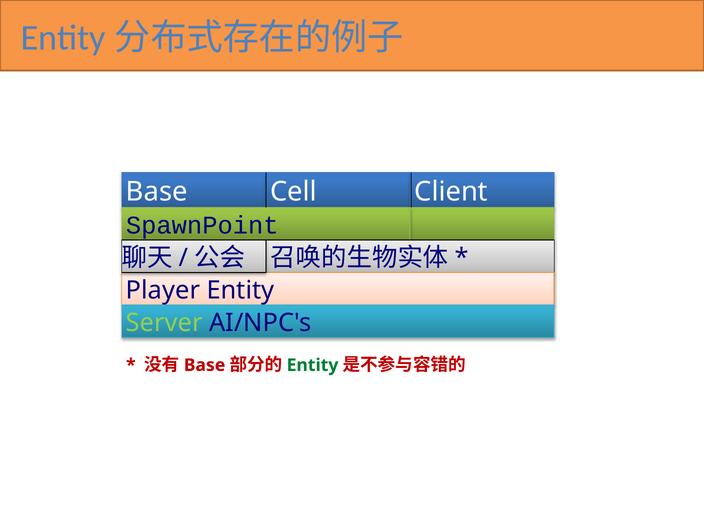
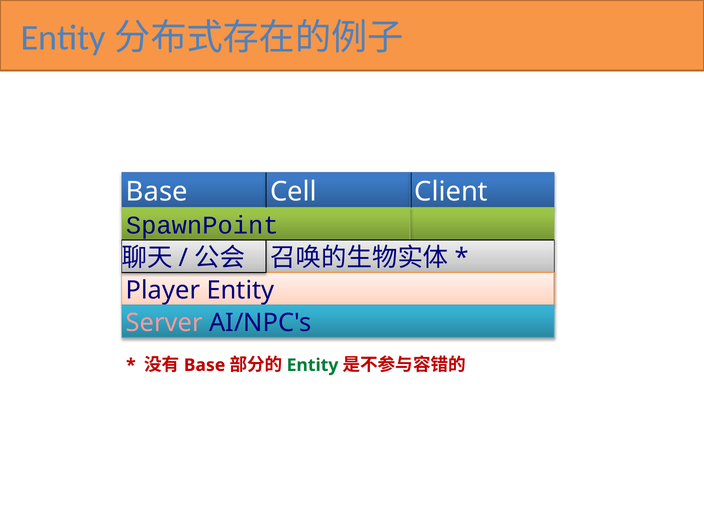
Server colour: light green -> pink
